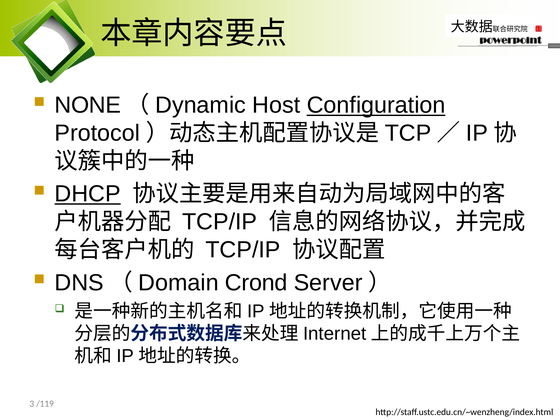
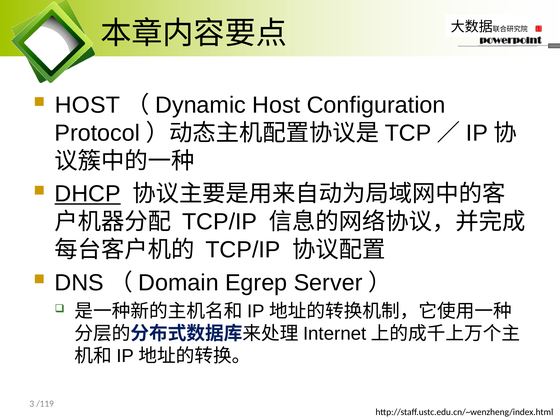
NONE at (88, 105): NONE -> HOST
Configuration underline: present -> none
Crond: Crond -> Egrep
